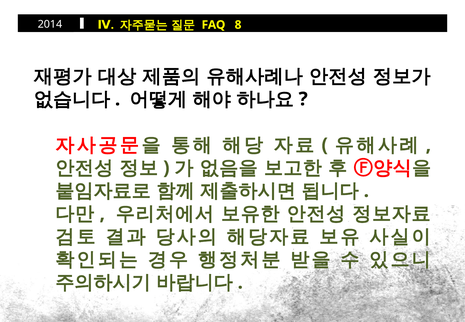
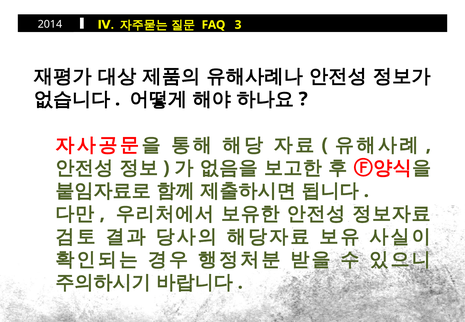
8: 8 -> 3
